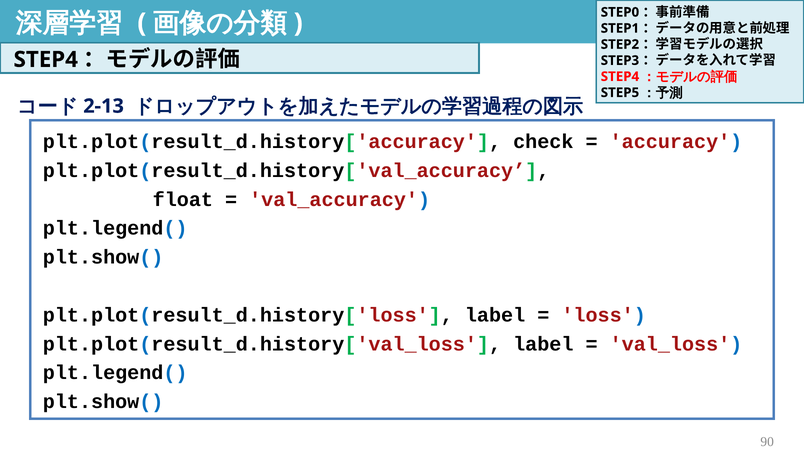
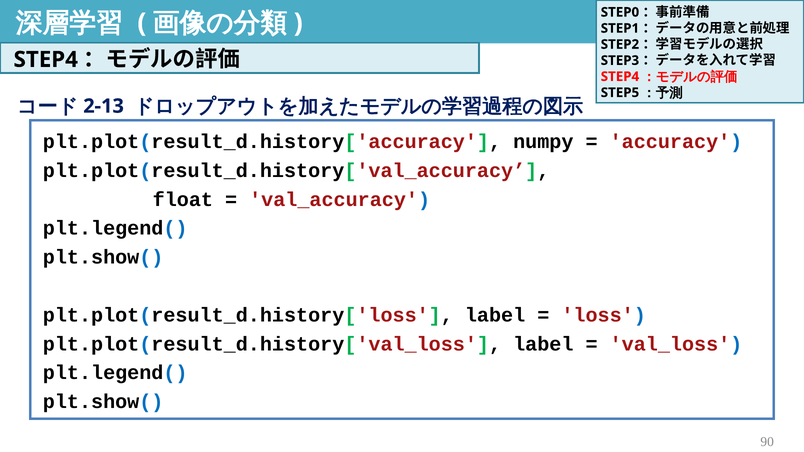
check: check -> numpy
